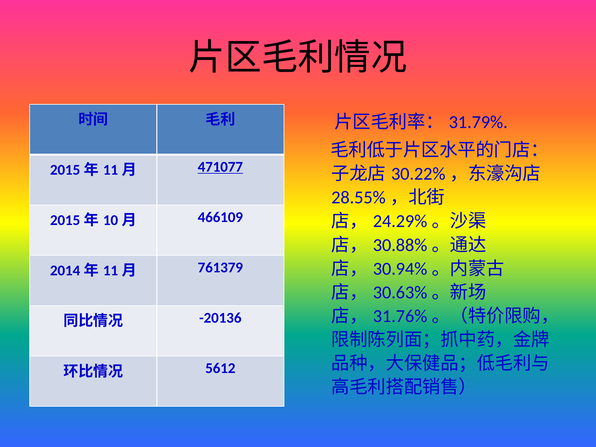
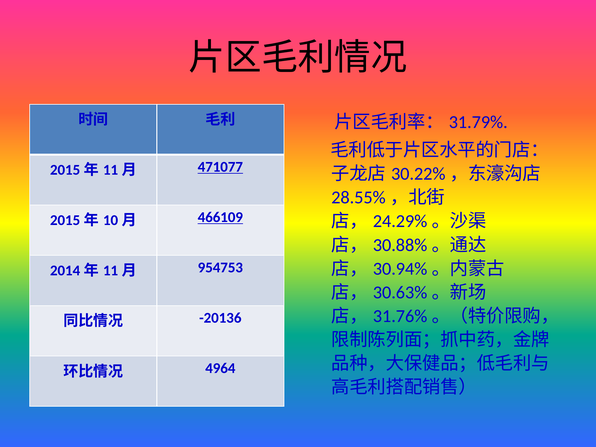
466109 underline: none -> present
761379: 761379 -> 954753
5612: 5612 -> 4964
